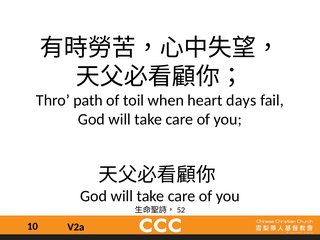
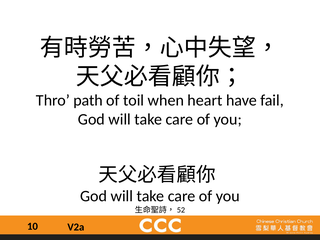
days: days -> have
